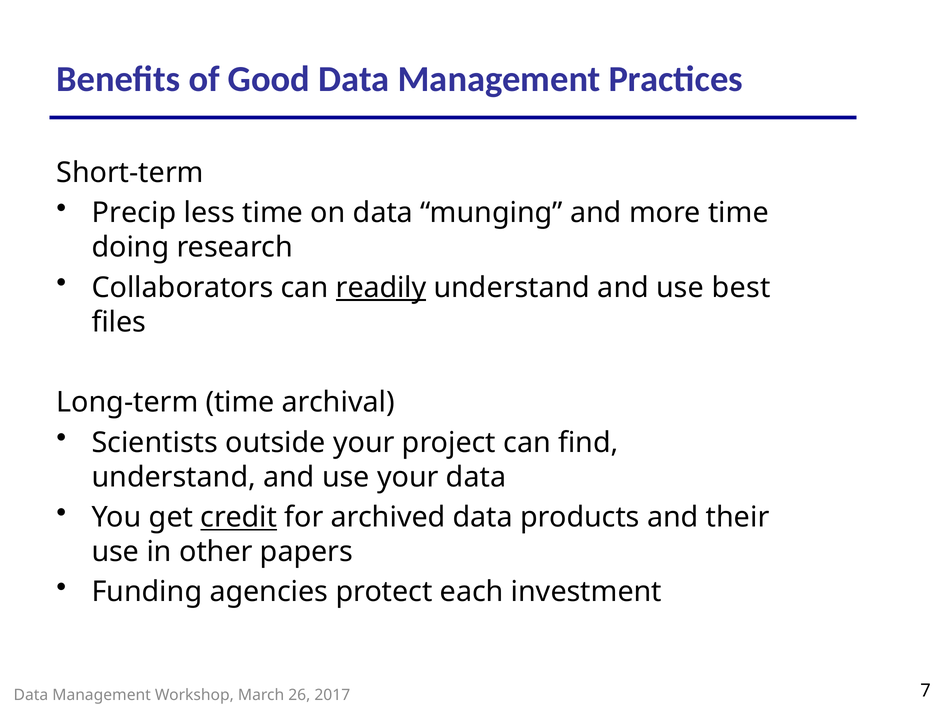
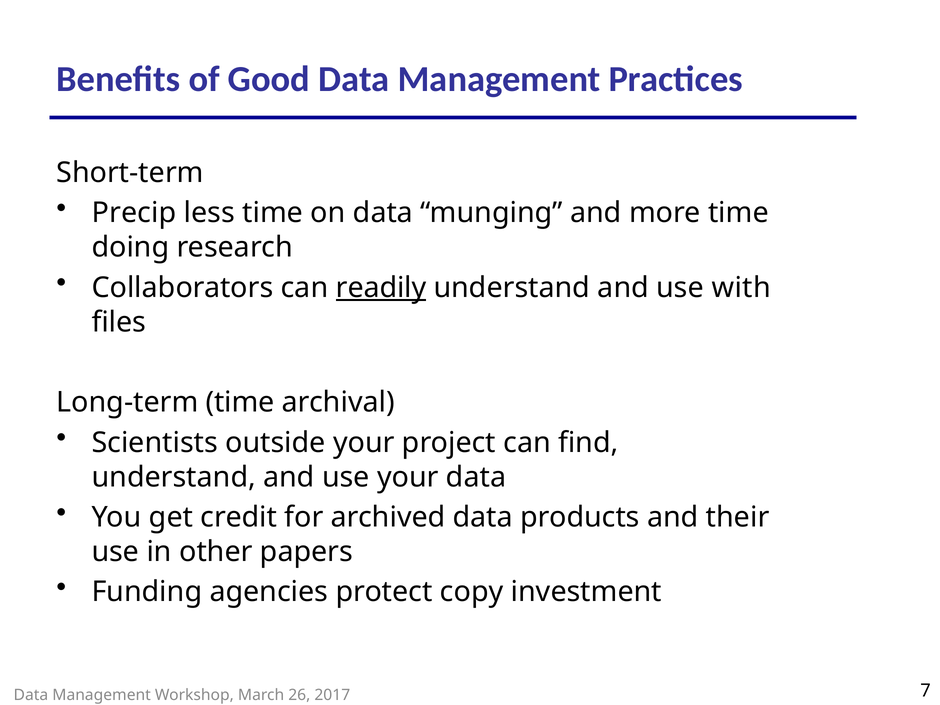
best: best -> with
credit underline: present -> none
each: each -> copy
